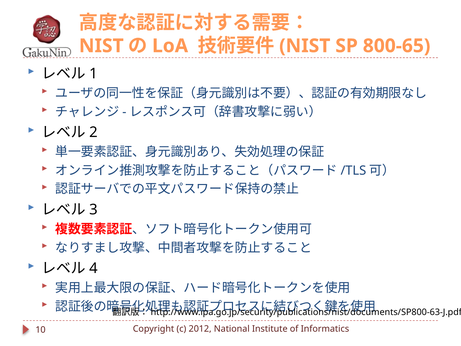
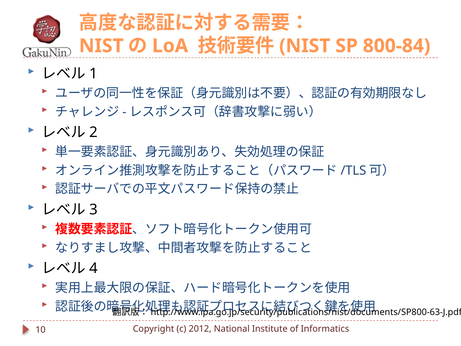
800-65: 800-65 -> 800-84
